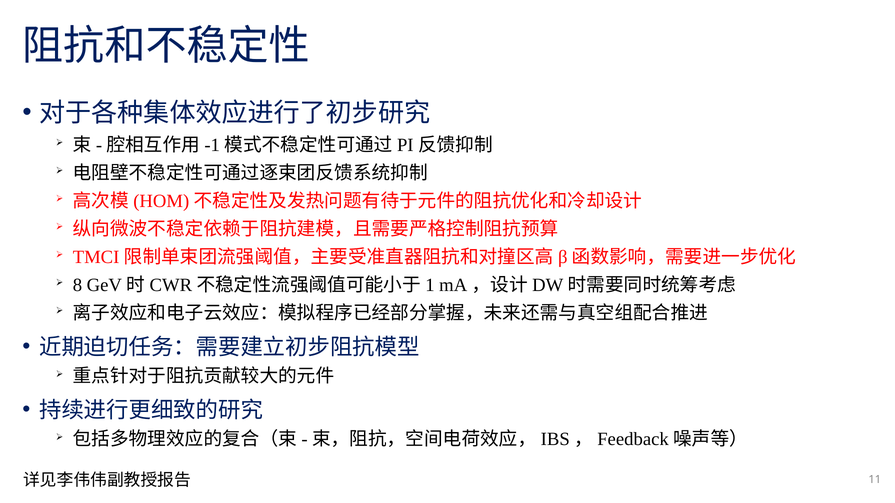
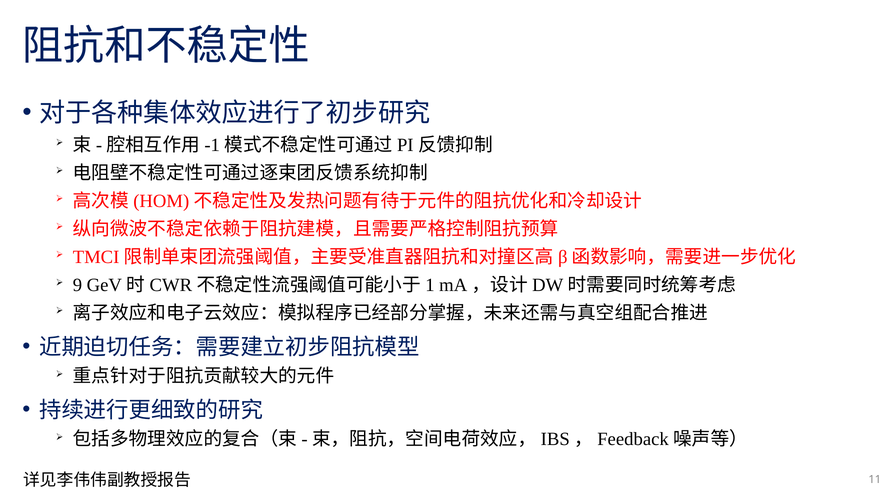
8: 8 -> 9
